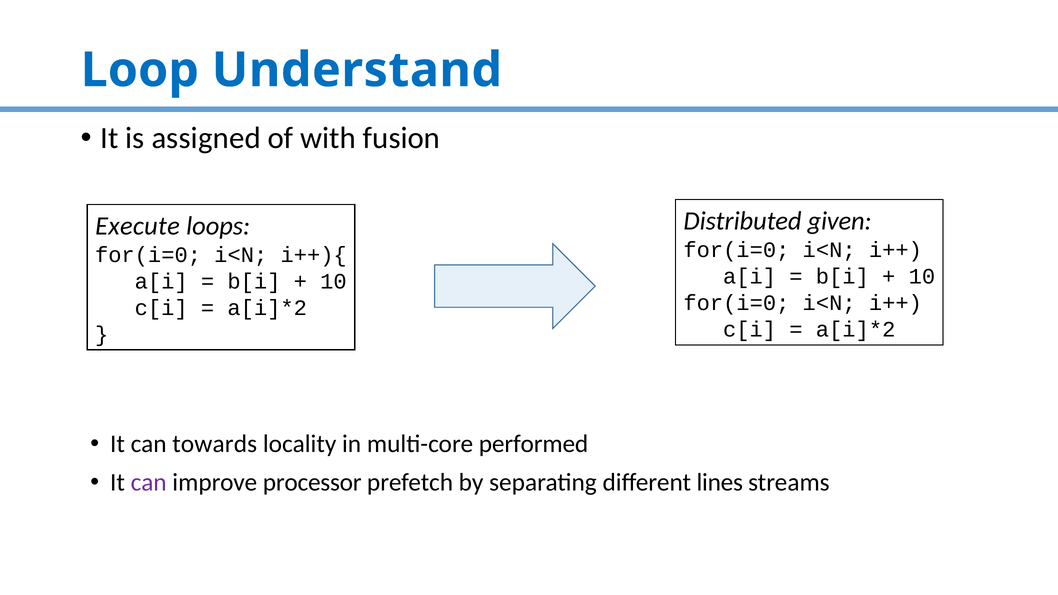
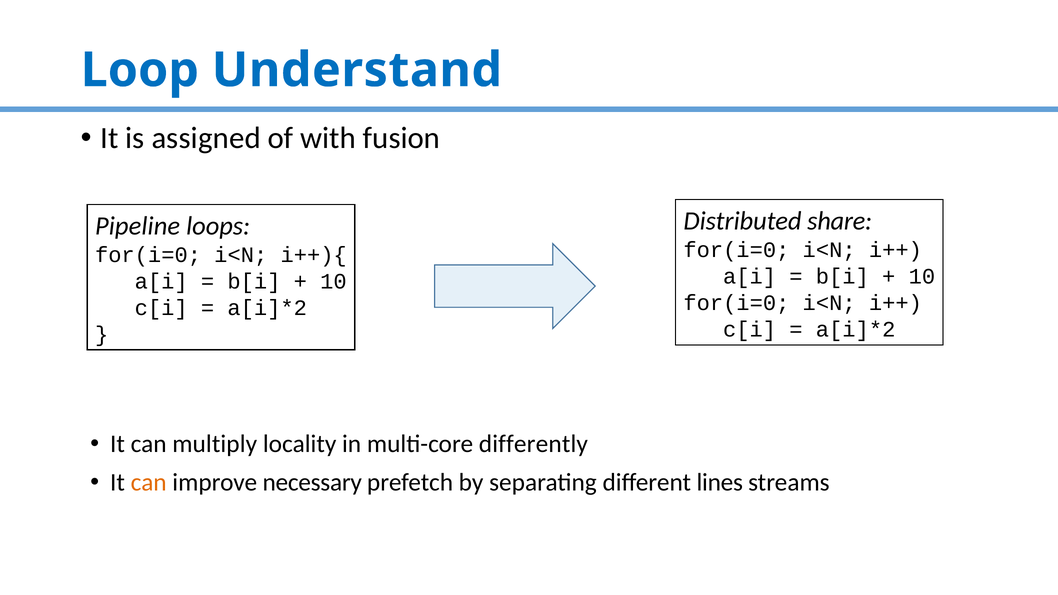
given: given -> share
Execute: Execute -> Pipeline
towards: towards -> multiply
performed: performed -> differently
can at (149, 483) colour: purple -> orange
processor: processor -> necessary
